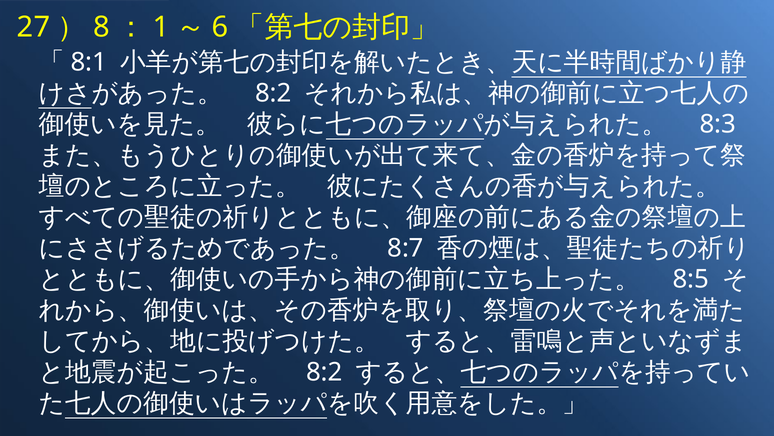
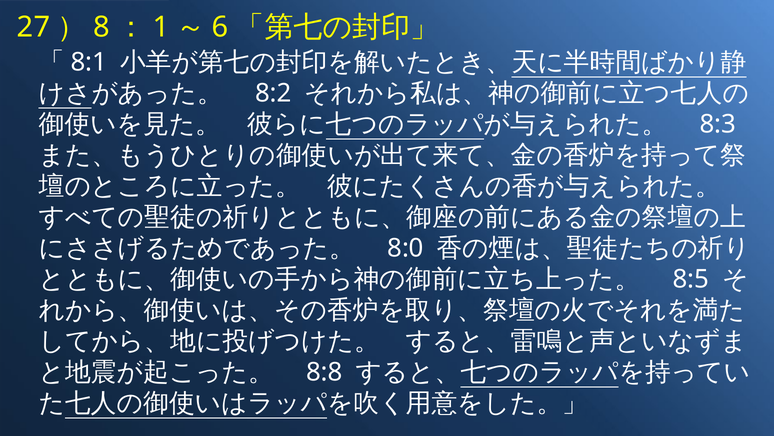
8:7: 8:7 -> 8:0
8:2 at (324, 372): 8:2 -> 8:8
